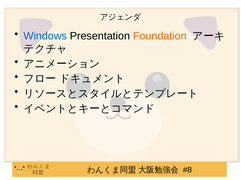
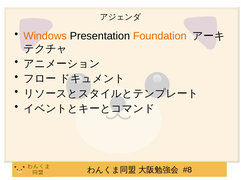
Windows colour: blue -> orange
